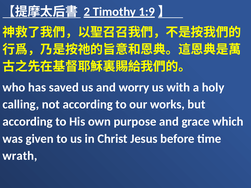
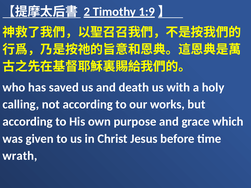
worry: worry -> death
